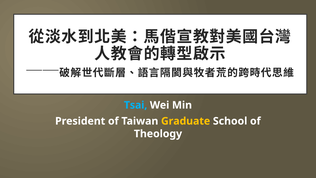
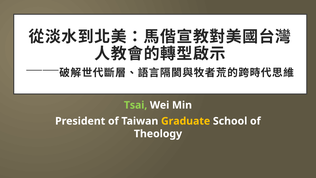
Tsai colour: light blue -> light green
